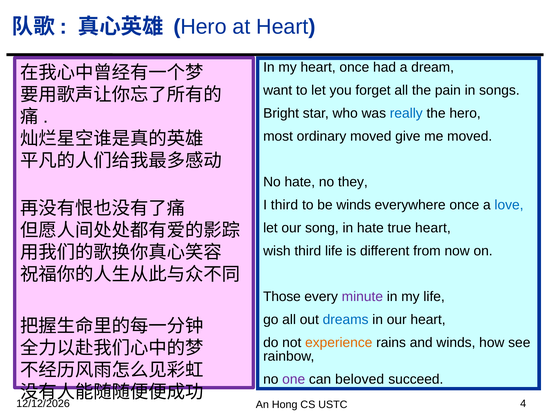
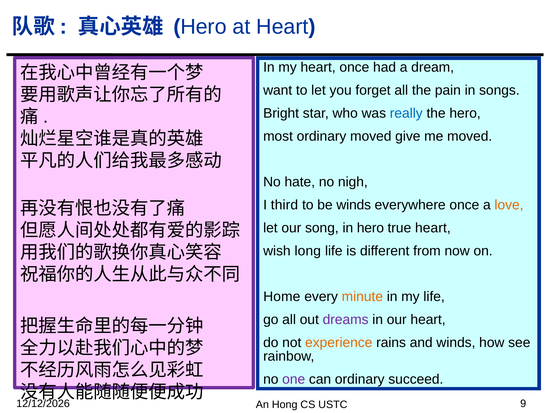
they: they -> nigh
love colour: blue -> orange
in hate: hate -> hero
wish third: third -> long
Those: Those -> Home
minute colour: purple -> orange
dreams colour: blue -> purple
can beloved: beloved -> ordinary
4: 4 -> 9
